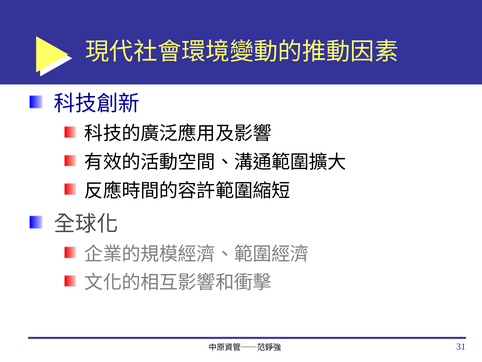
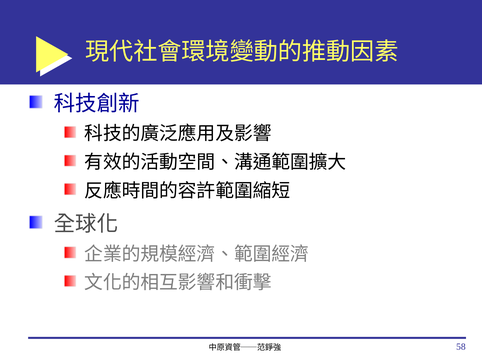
31: 31 -> 58
